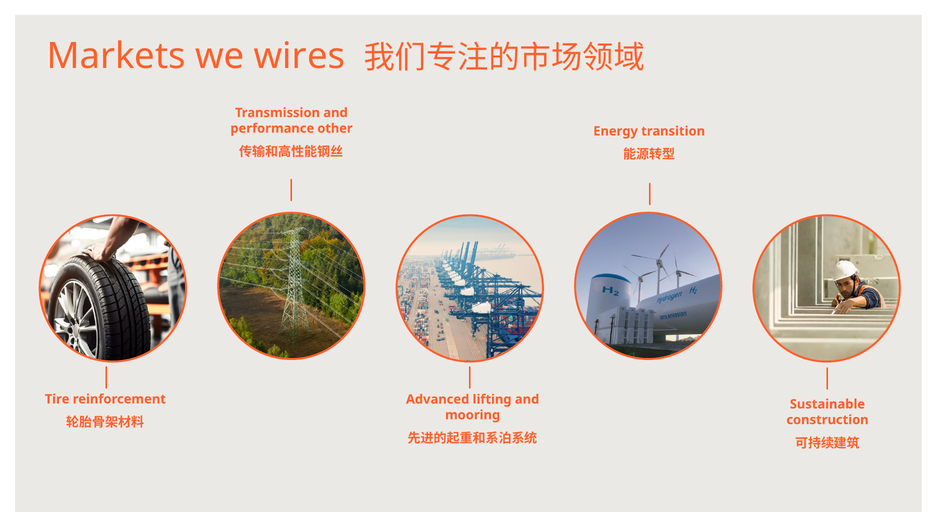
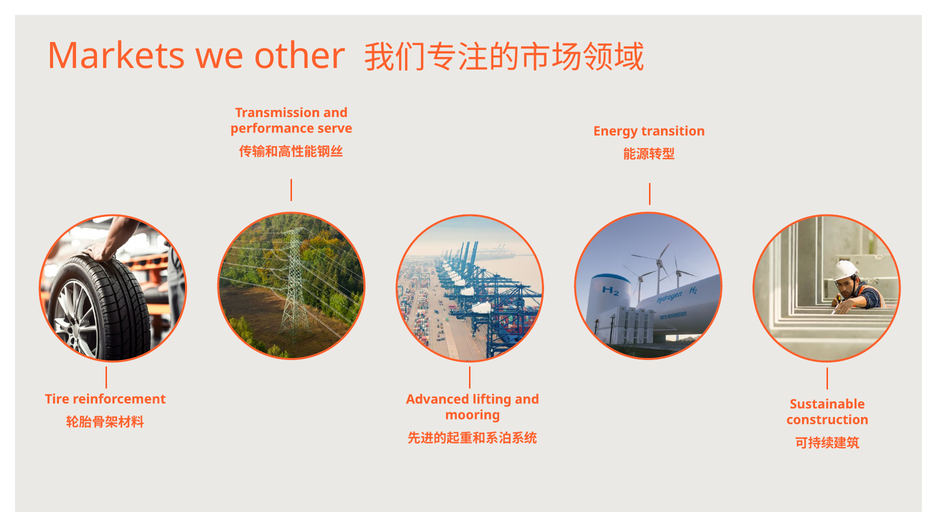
wires: wires -> other
other: other -> serve
